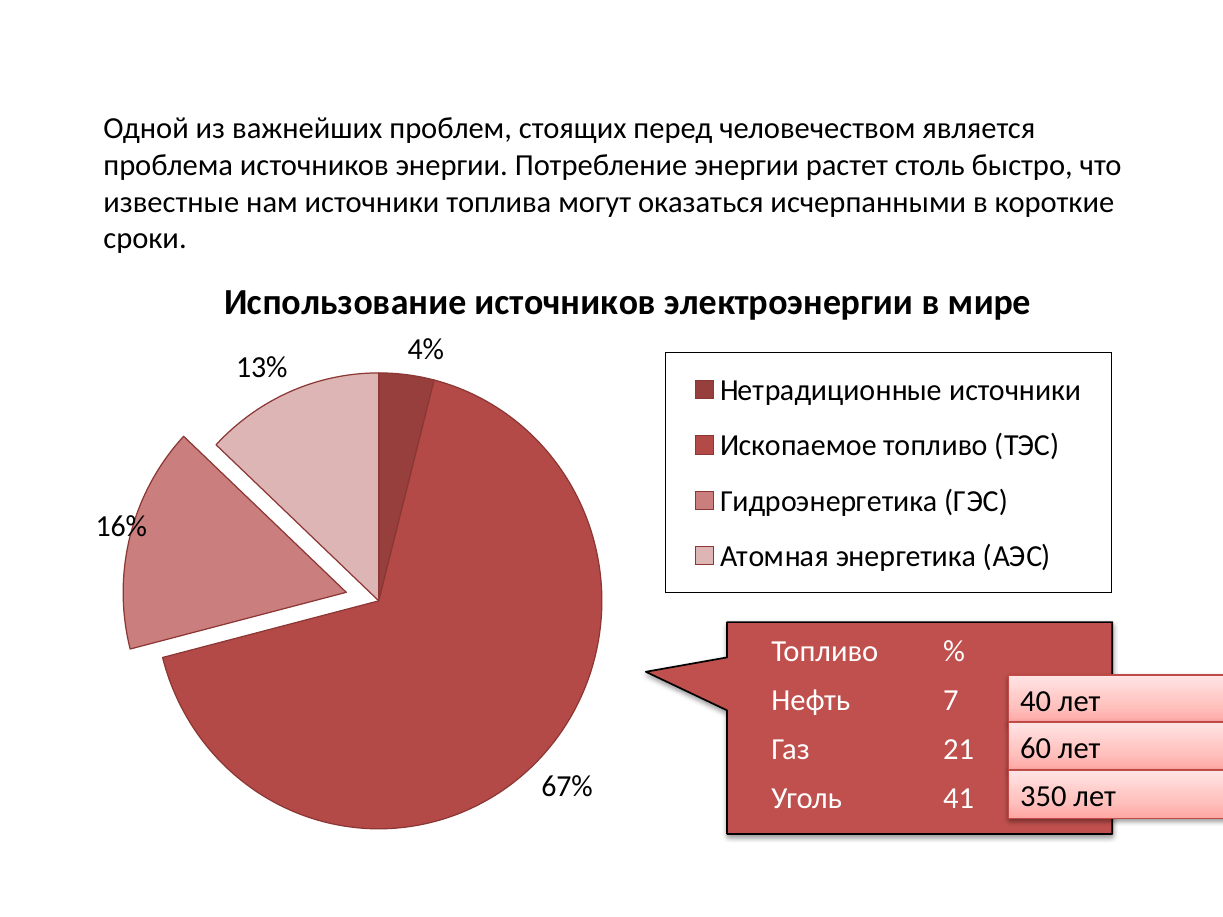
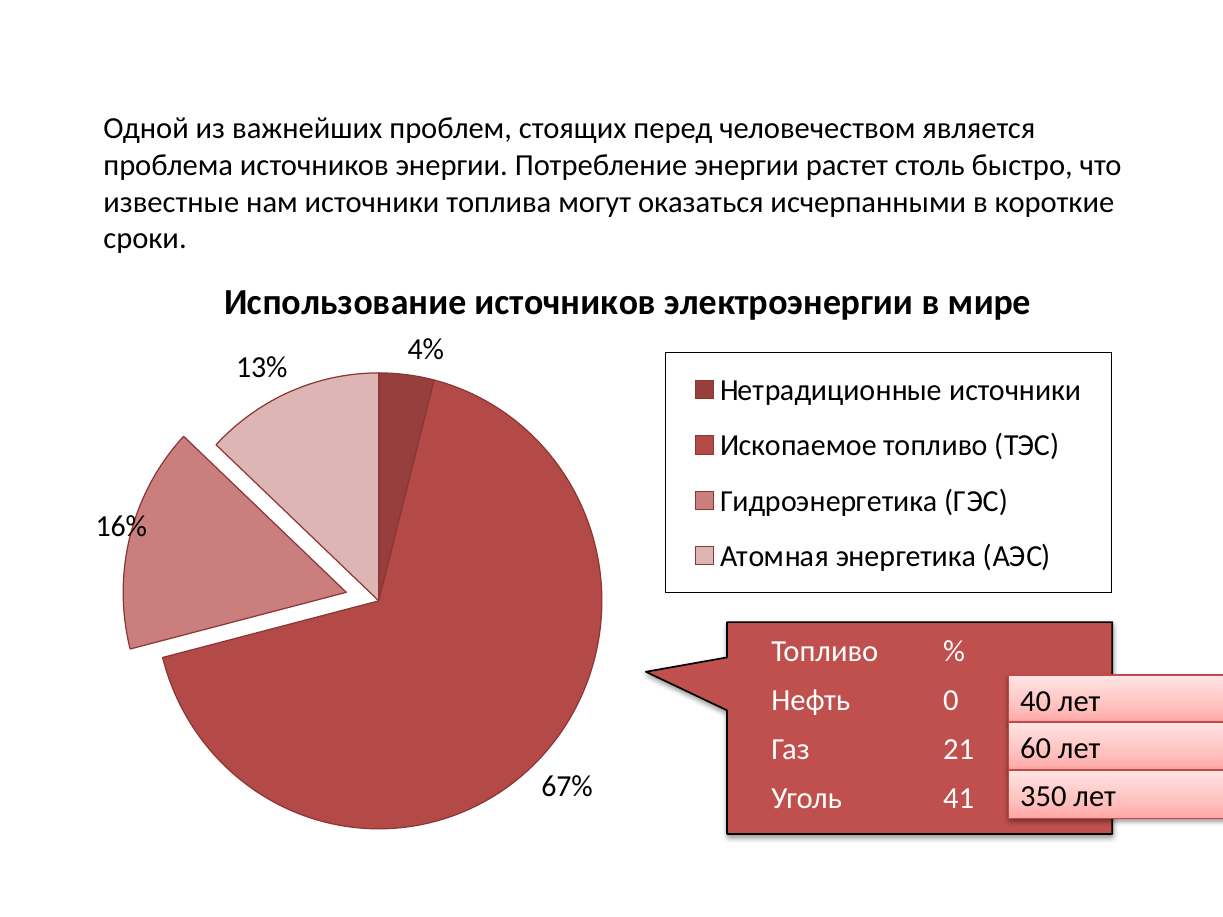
7: 7 -> 0
